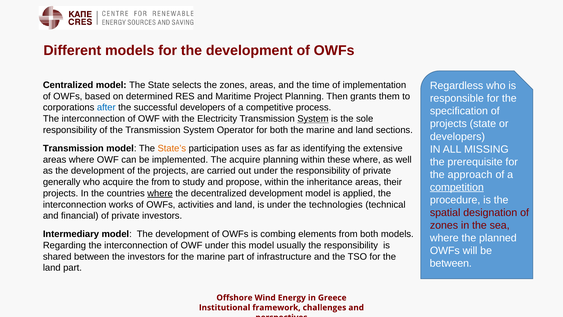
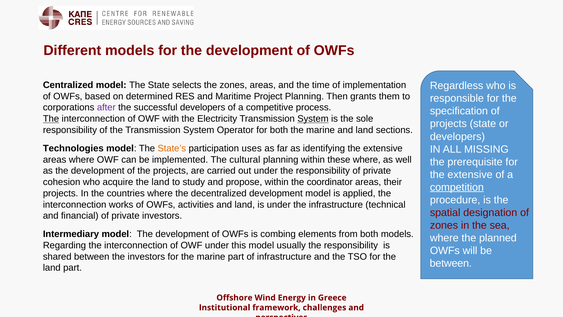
after colour: blue -> purple
The at (51, 119) underline: none -> present
Transmission at (73, 148): Transmission -> Technologies
The acquire: acquire -> cultural
approach at (470, 174): approach -> extensive
generally: generally -> cohesion
acquire the from: from -> land
inheritance: inheritance -> coordinator
where at (160, 193) underline: present -> none
the technologies: technologies -> infrastructure
